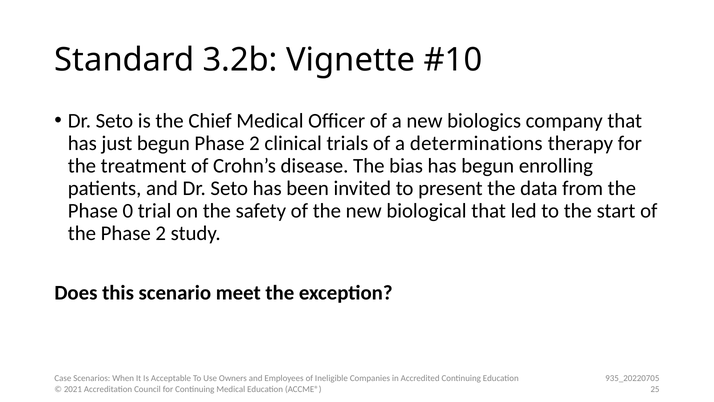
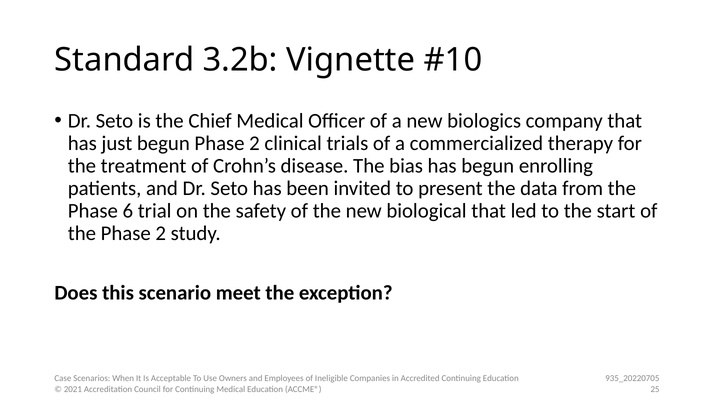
determinations: determinations -> commercialized
0: 0 -> 6
